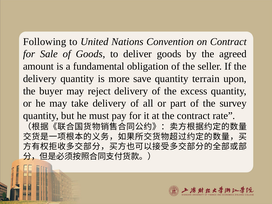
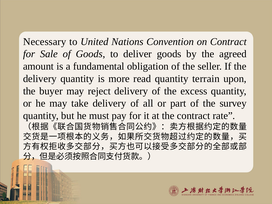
Following: Following -> Necessary
save: save -> read
